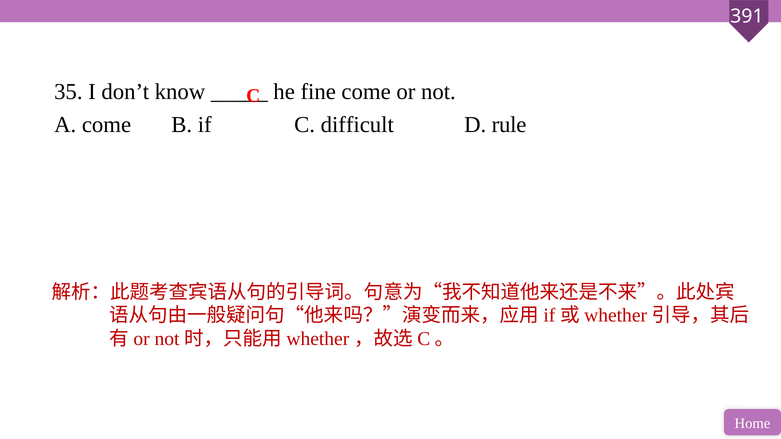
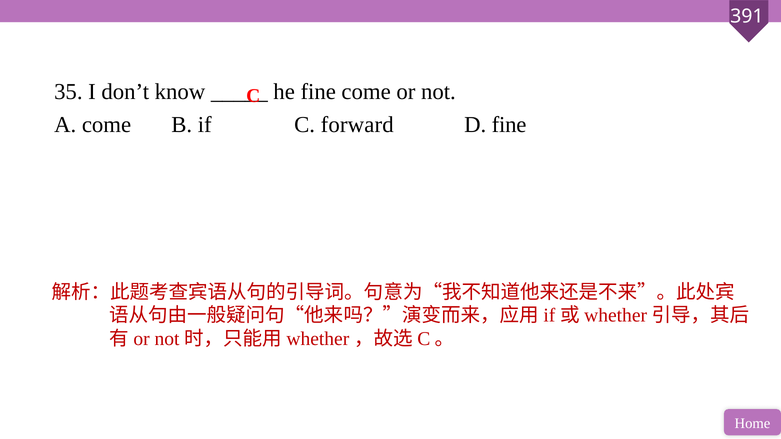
difficult: difficult -> forward
D rule: rule -> fine
